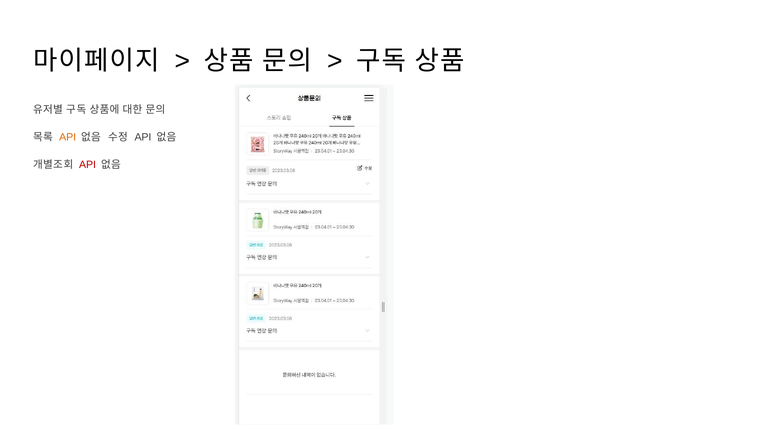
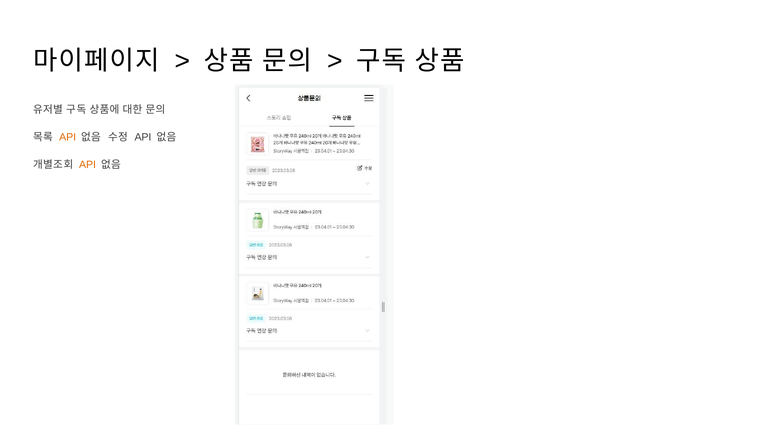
API at (88, 165) colour: red -> orange
